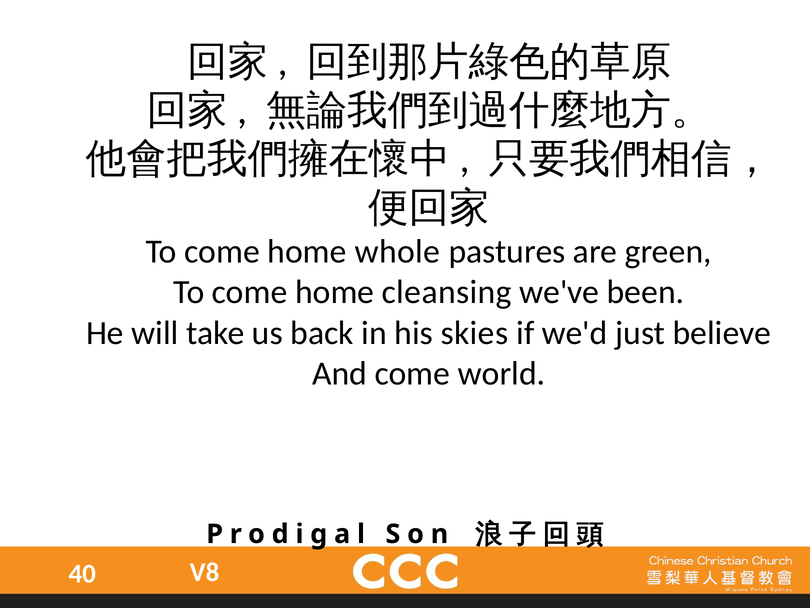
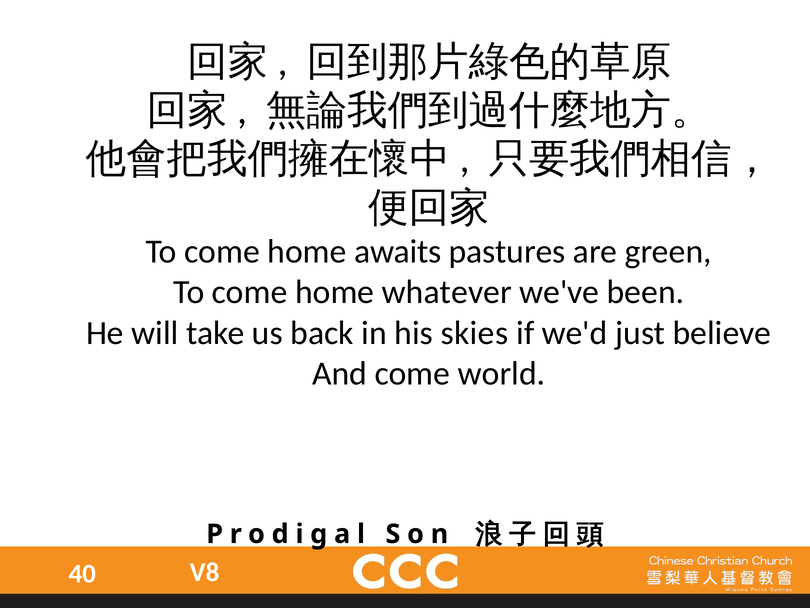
whole: whole -> awaits
cleansing: cleansing -> whatever
